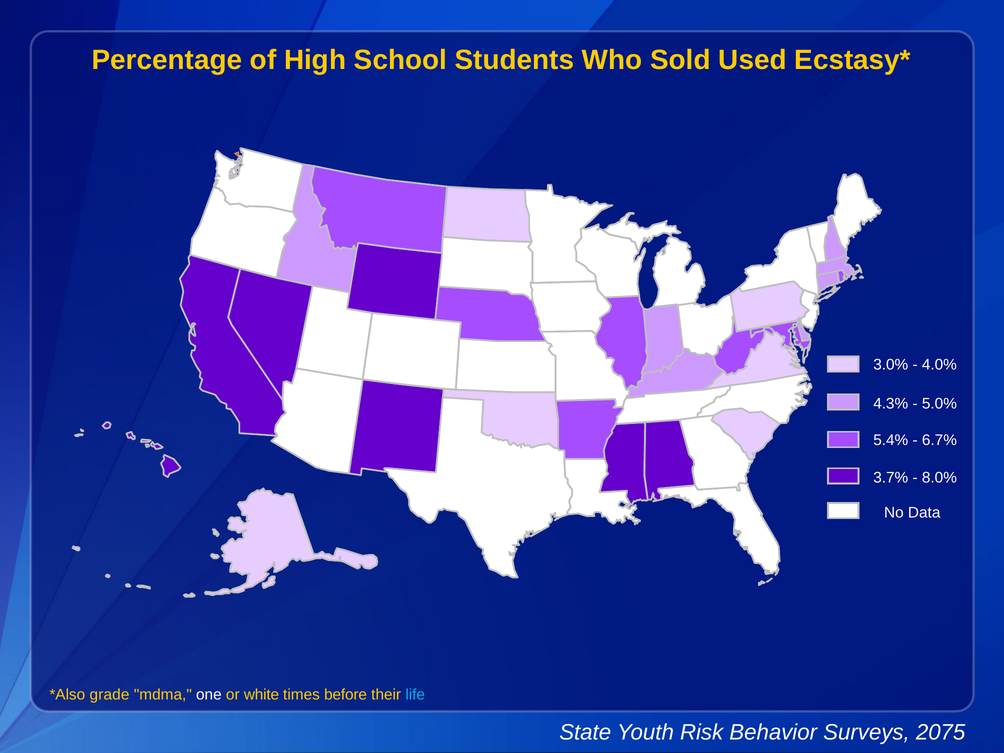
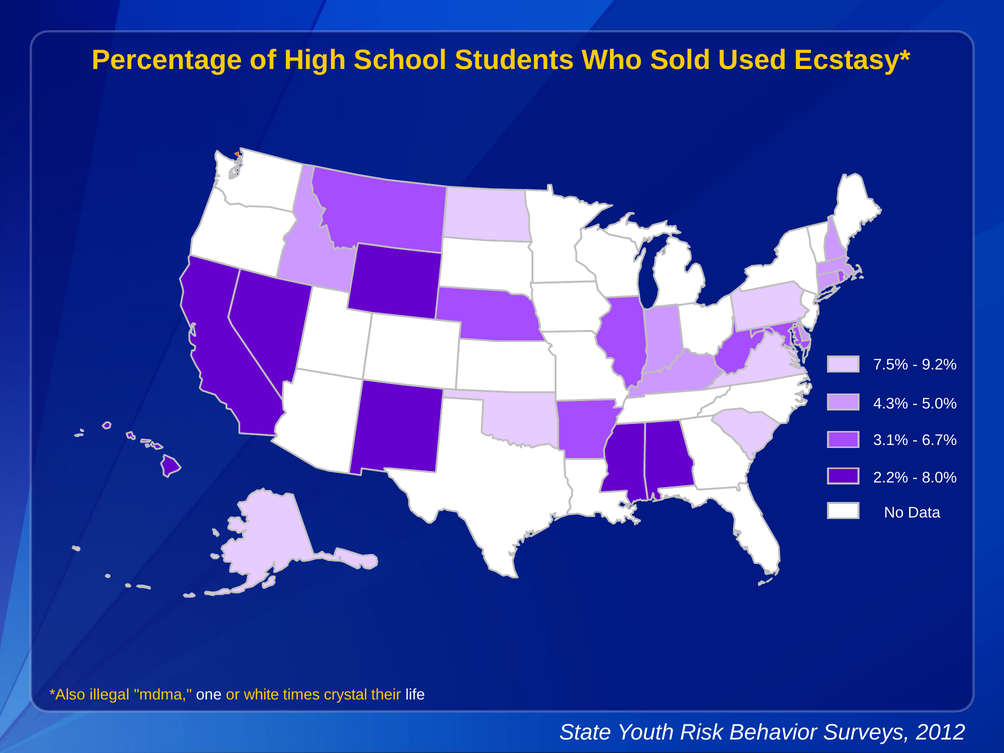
3.0%: 3.0% -> 7.5%
4.0%: 4.0% -> 9.2%
5.4%: 5.4% -> 3.1%
3.7%: 3.7% -> 2.2%
grade: grade -> illegal
before: before -> crystal
life colour: light blue -> white
2075: 2075 -> 2012
